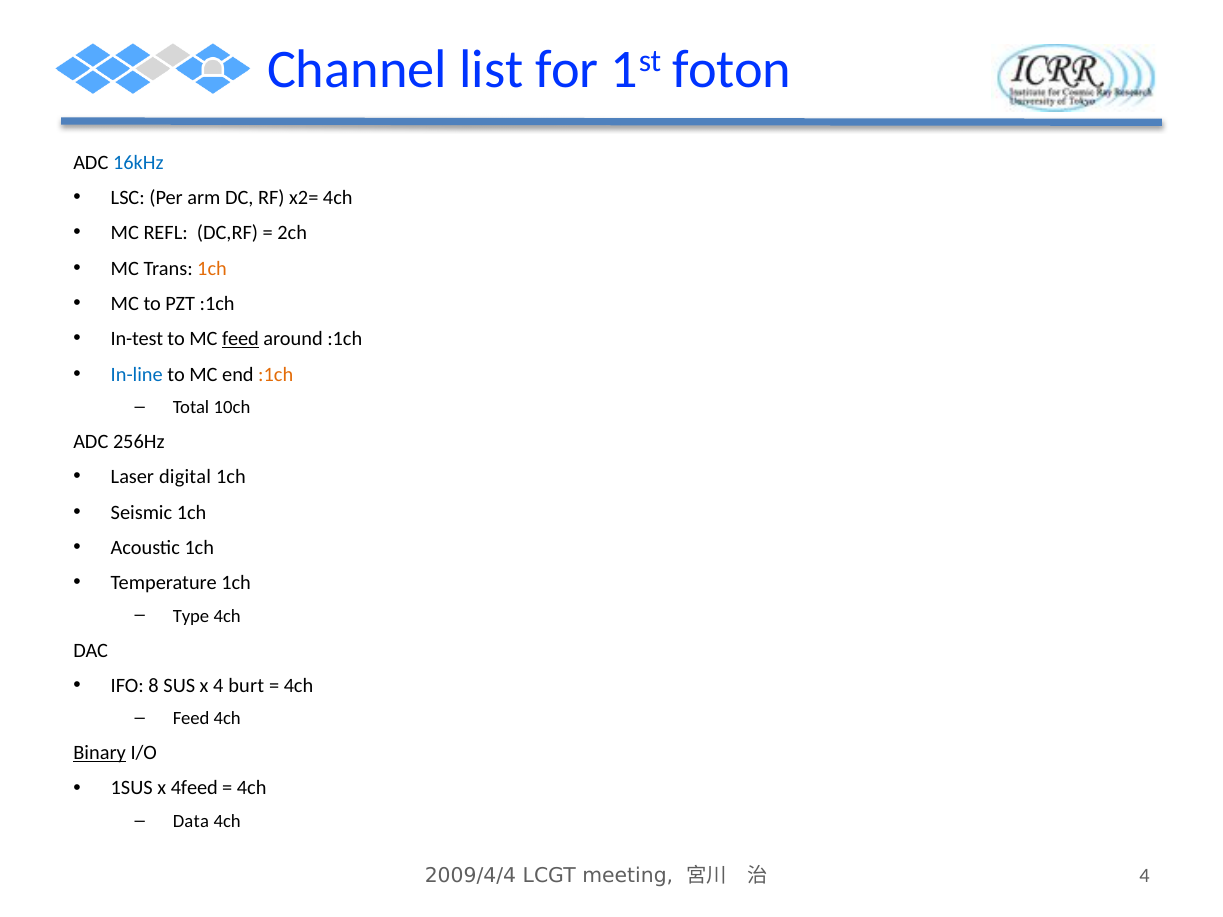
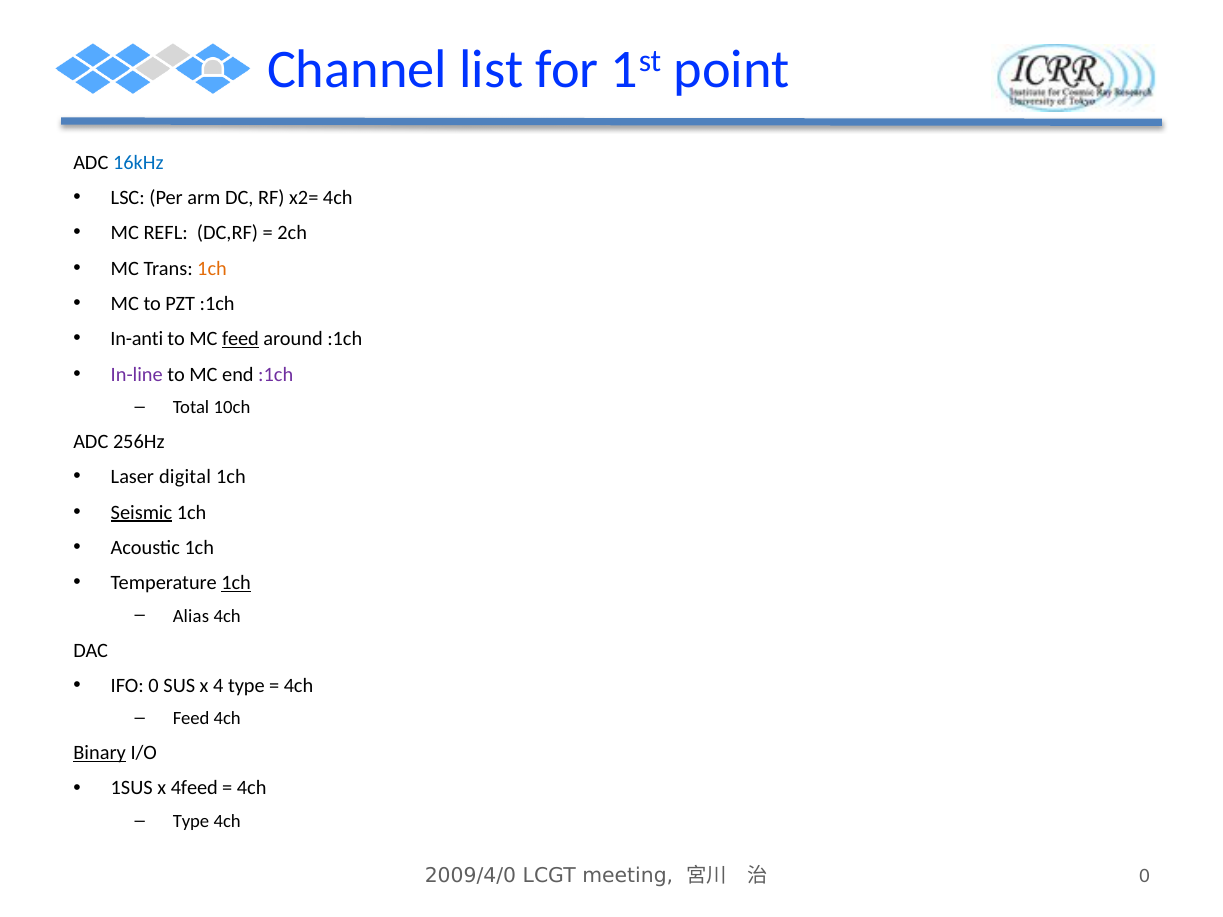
foton: foton -> point
In-test: In-test -> In-anti
In-line colour: blue -> purple
:1ch at (276, 374) colour: orange -> purple
Seismic underline: none -> present
1ch at (236, 583) underline: none -> present
Type: Type -> Alias
IFO 8: 8 -> 0
4 burt: burt -> type
Data at (191, 821): Data -> Type
2009/4/4: 2009/4/4 -> 2009/4/0
4 at (1145, 876): 4 -> 0
